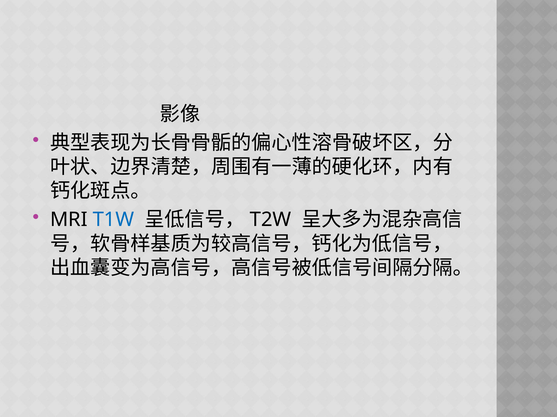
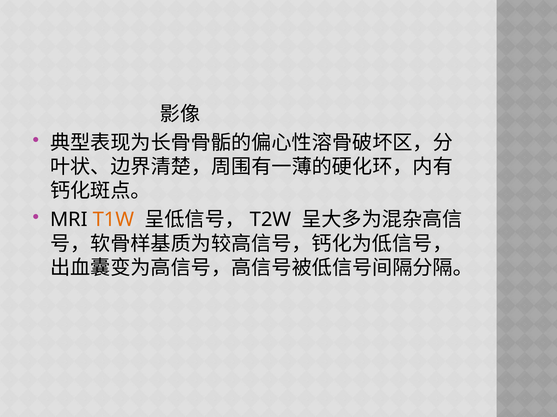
T1W colour: blue -> orange
